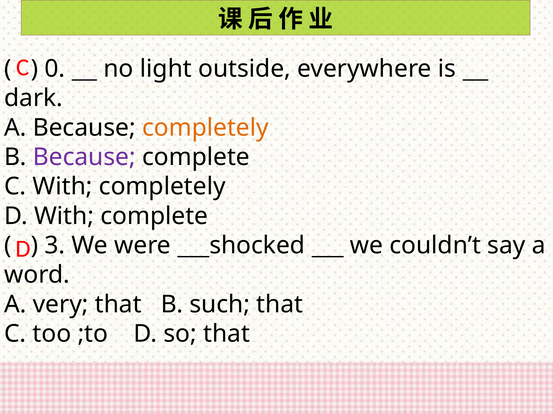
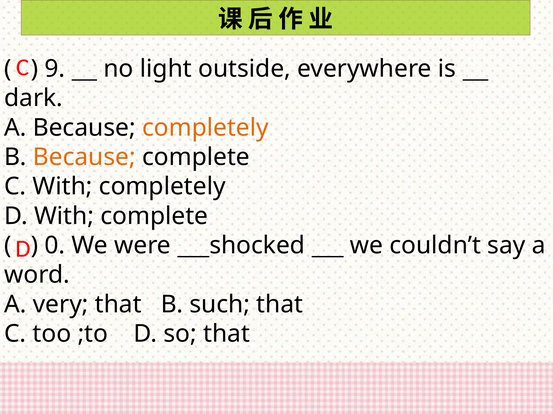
0: 0 -> 9
Because at (84, 157) colour: purple -> orange
3: 3 -> 0
